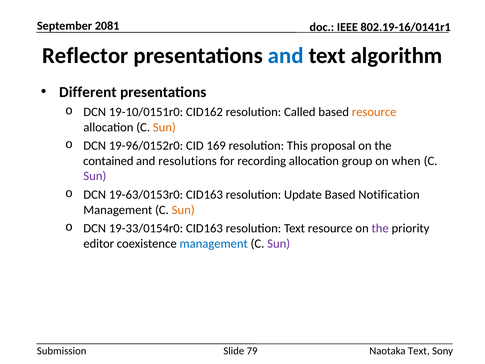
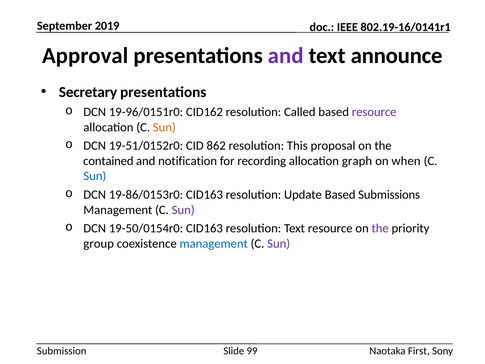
2081: 2081 -> 2019
Reflector: Reflector -> Approval
and at (286, 56) colour: blue -> purple
algorithm: algorithm -> announce
Different: Different -> Secretary
19-10/0151r0: 19-10/0151r0 -> 19-96/0151r0
resource at (374, 112) colour: orange -> purple
19-96/0152r0: 19-96/0152r0 -> 19-51/0152r0
169: 169 -> 862
resolutions: resolutions -> notification
group: group -> graph
Sun at (95, 176) colour: purple -> blue
19-63/0153r0: 19-63/0153r0 -> 19-86/0153r0
Notification: Notification -> Submissions
Sun at (183, 210) colour: orange -> purple
19-33/0154r0: 19-33/0154r0 -> 19-50/0154r0
editor: editor -> group
79: 79 -> 99
Naotaka Text: Text -> First
